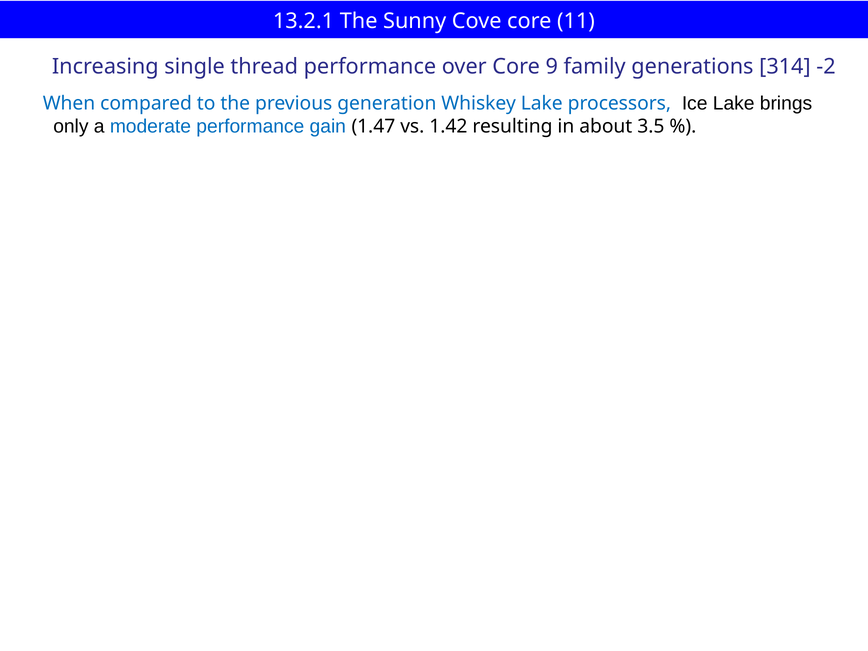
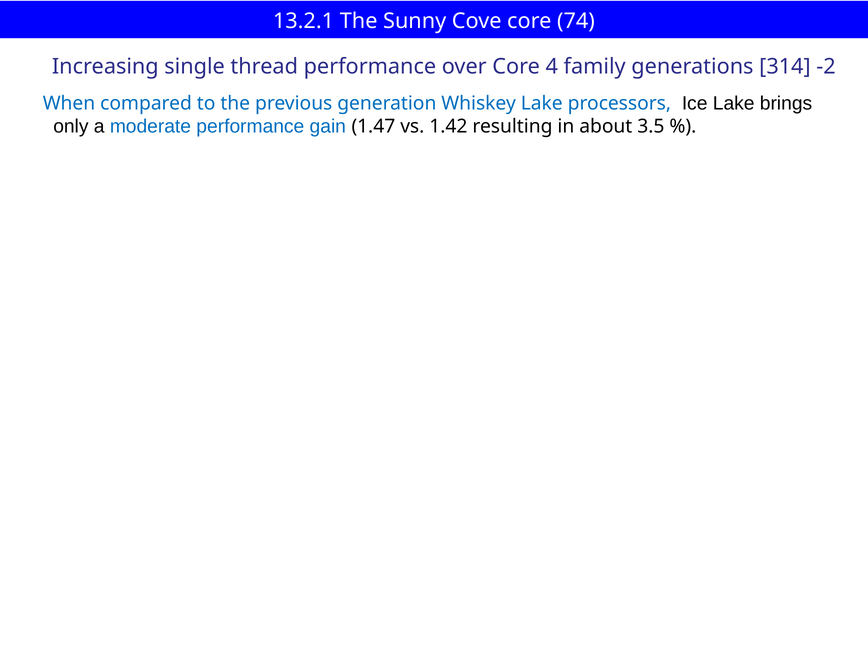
11: 11 -> 74
9: 9 -> 4
